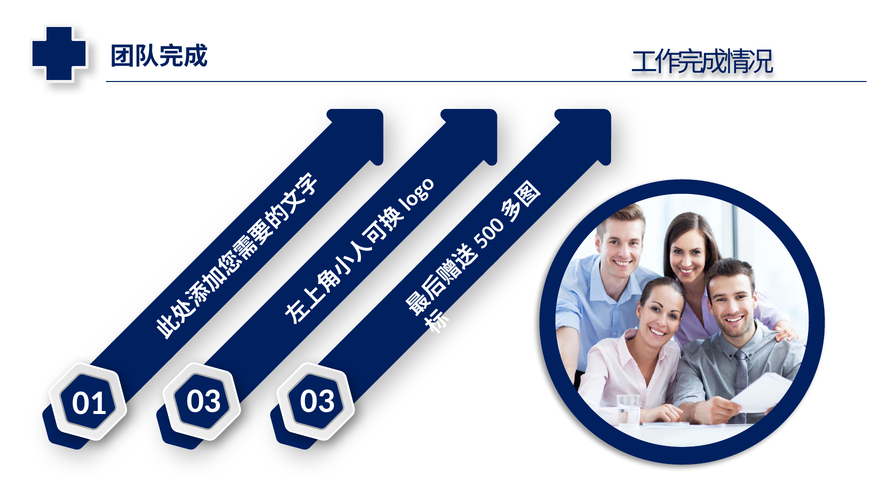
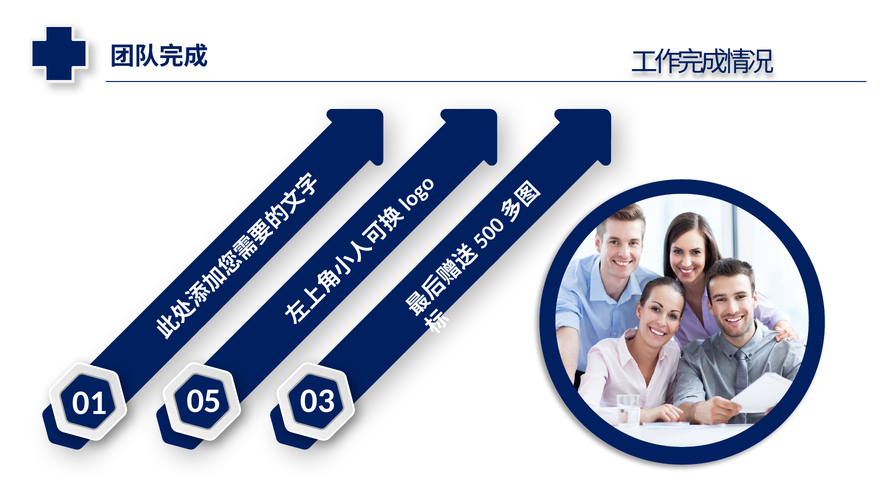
01 03: 03 -> 05
